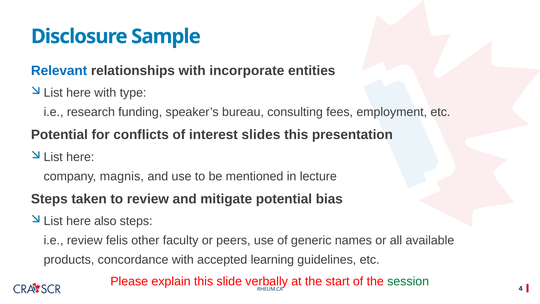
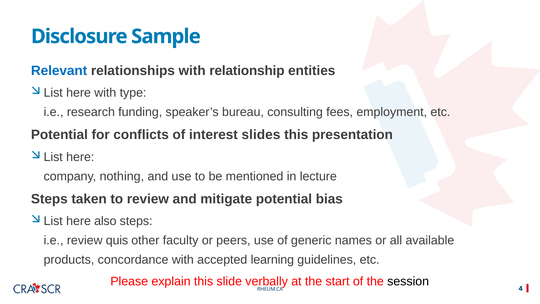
incorporate: incorporate -> relationship
magnis: magnis -> nothing
felis: felis -> quis
session colour: green -> black
